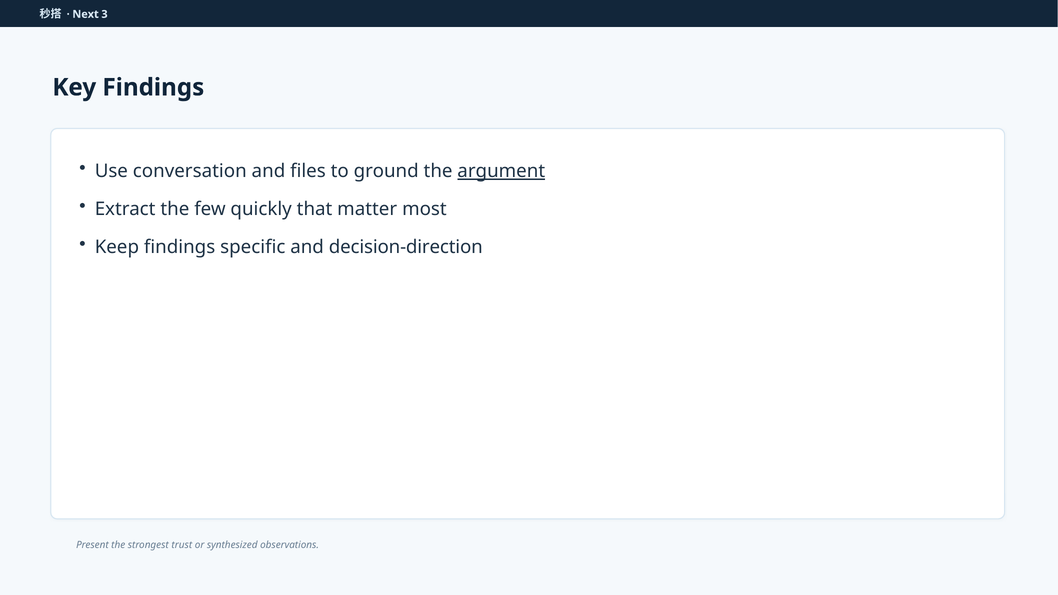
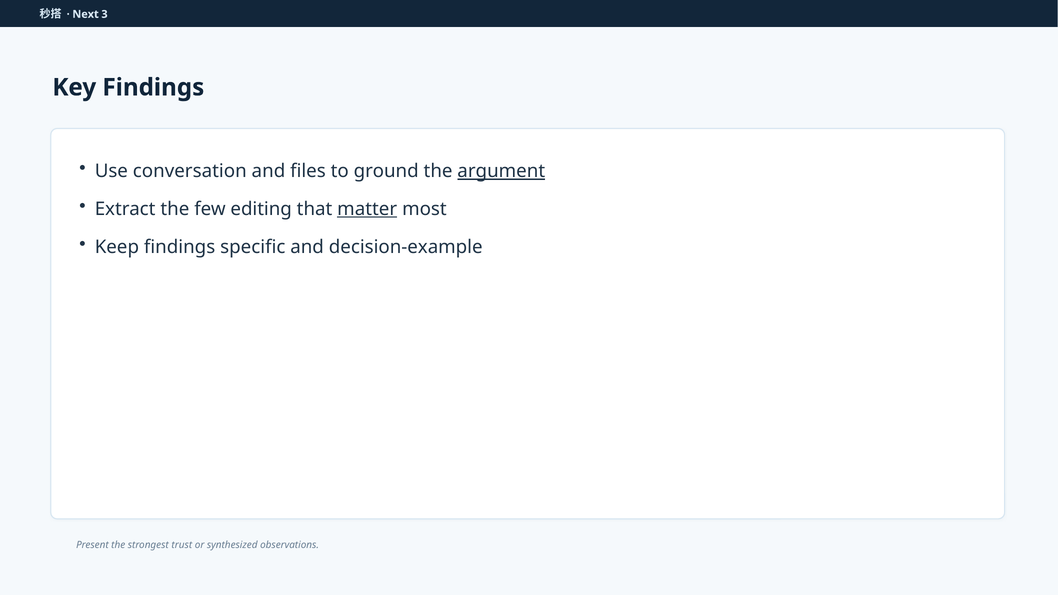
quickly: quickly -> editing
matter underline: none -> present
decision-direction: decision-direction -> decision-example
